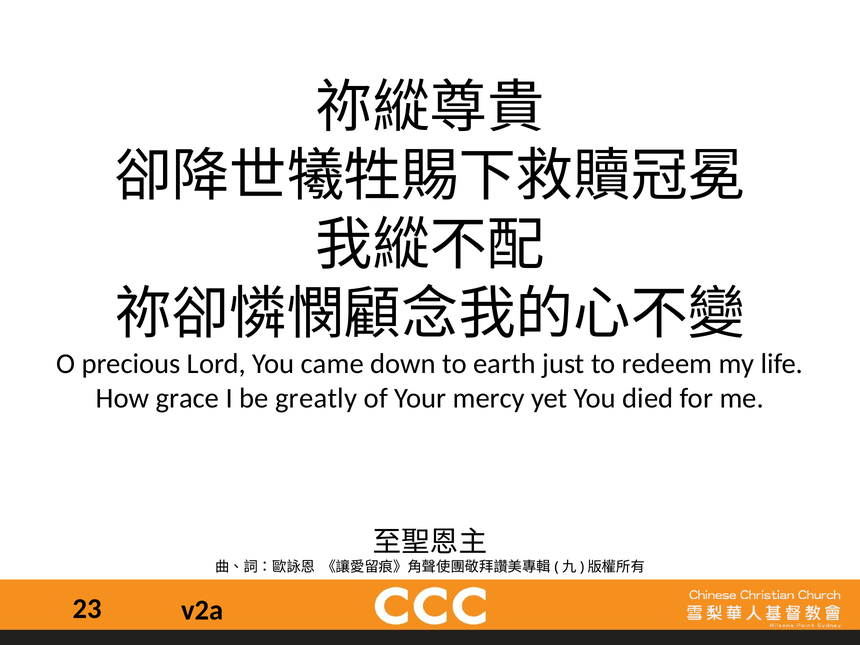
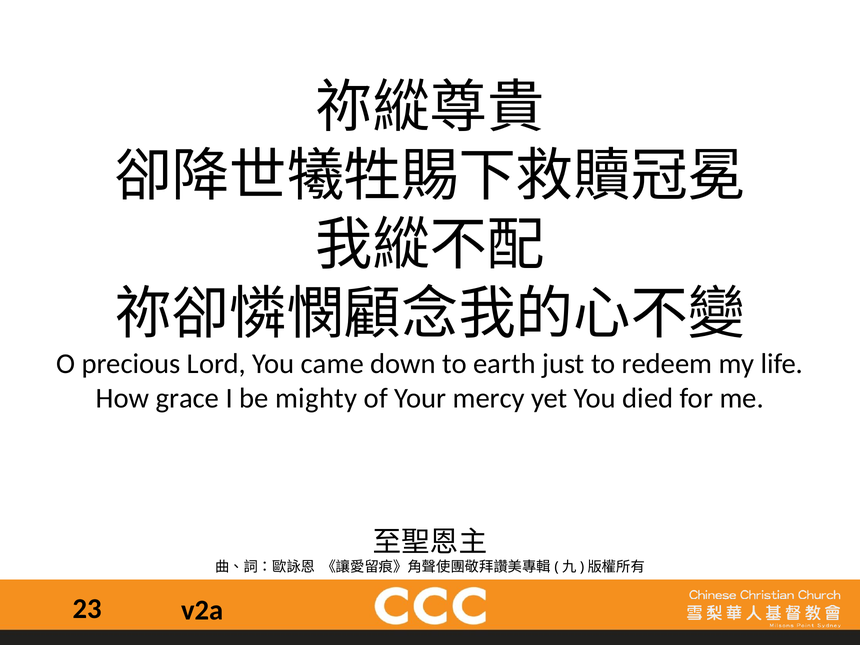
greatly: greatly -> mighty
